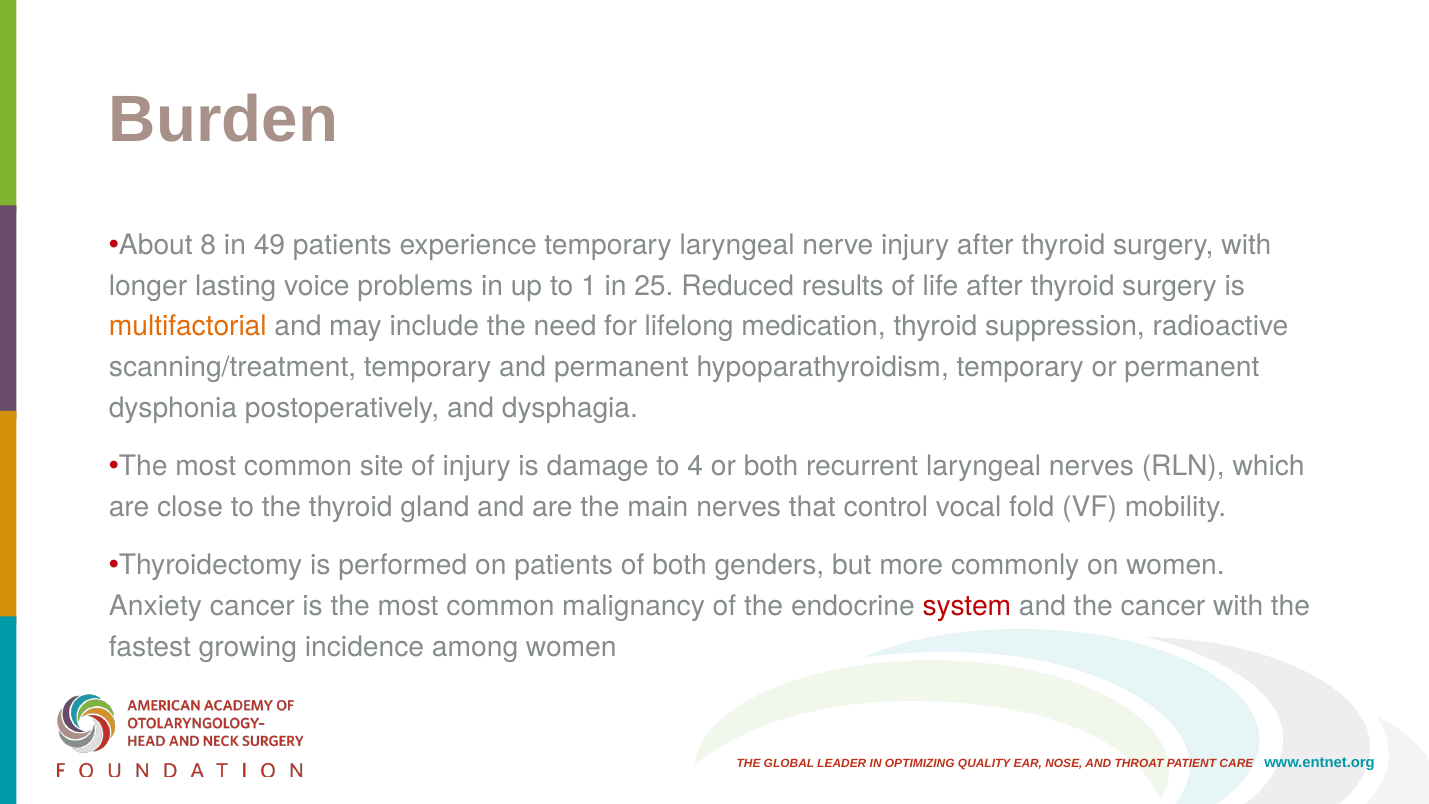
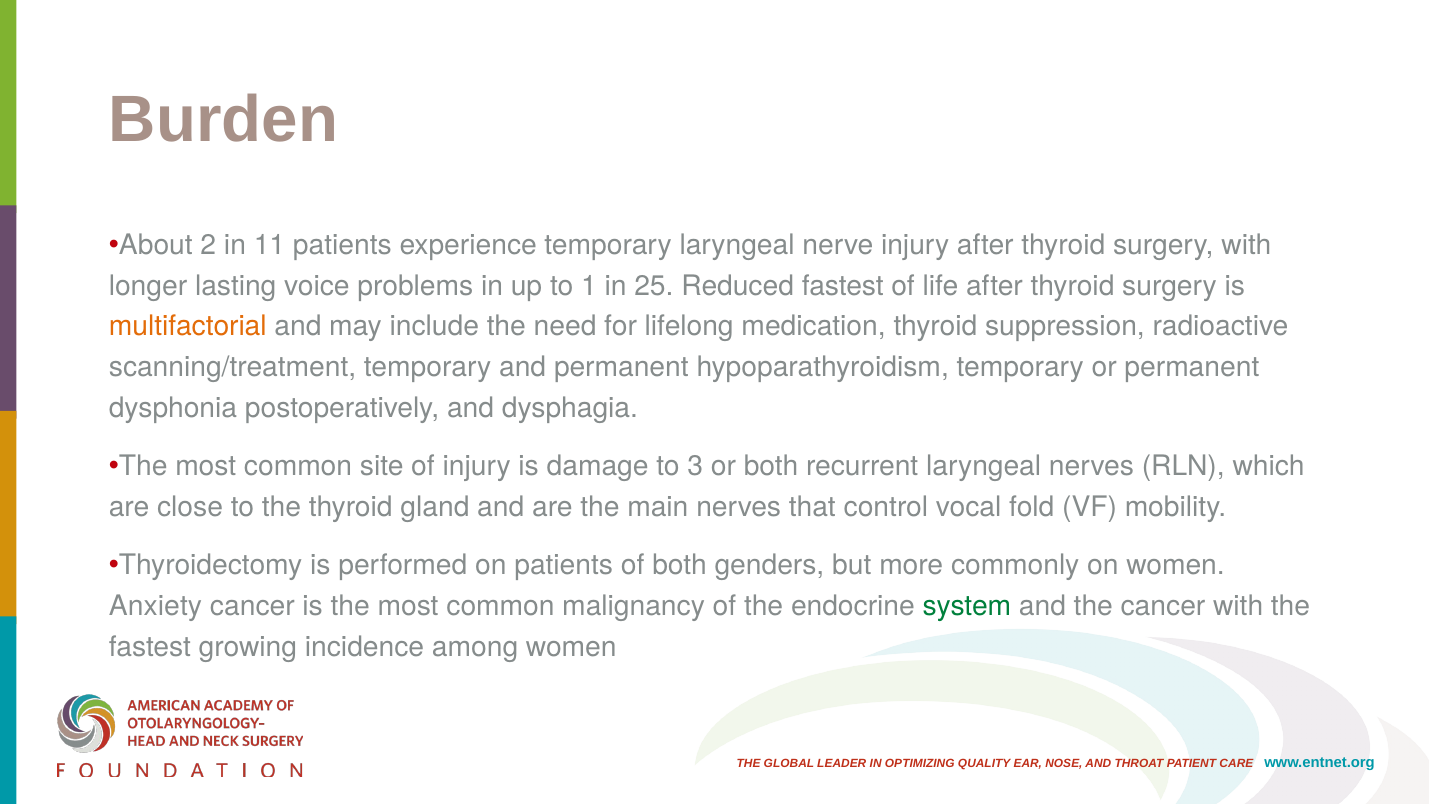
8: 8 -> 2
49: 49 -> 11
Reduced results: results -> fastest
4: 4 -> 3
system colour: red -> green
